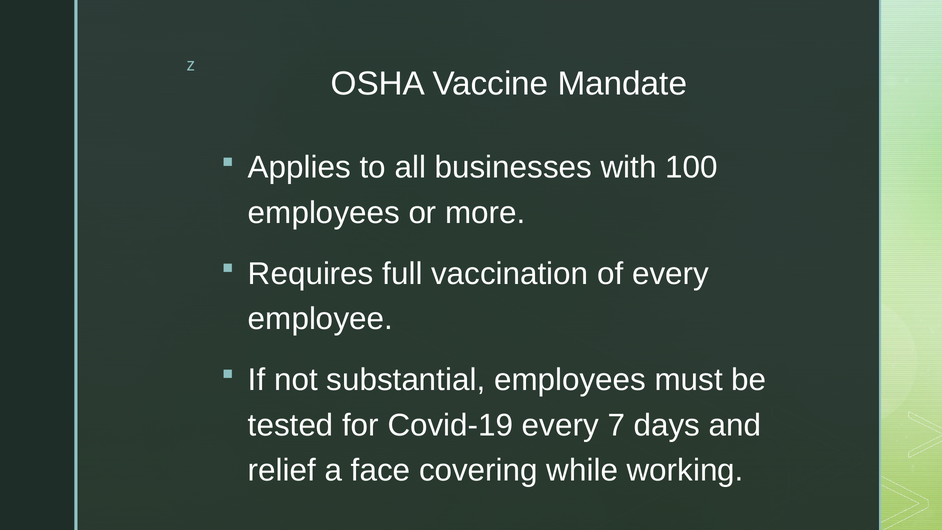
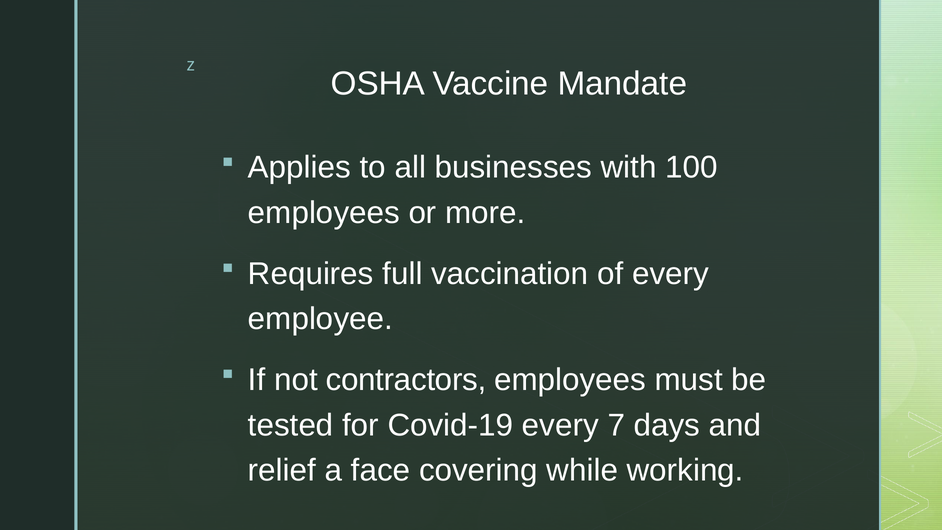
substantial: substantial -> contractors
